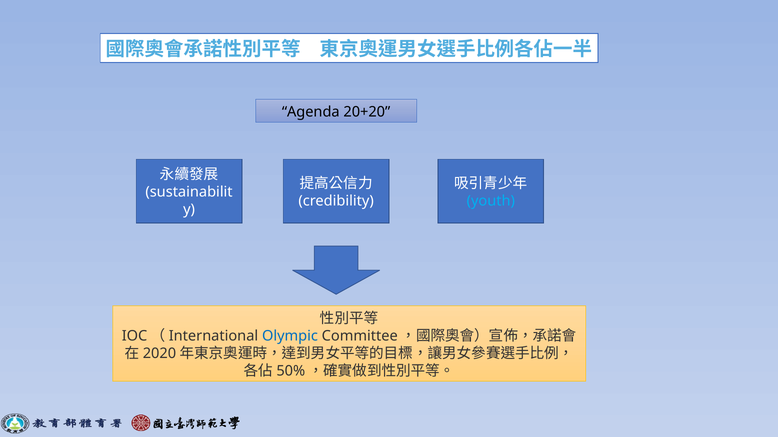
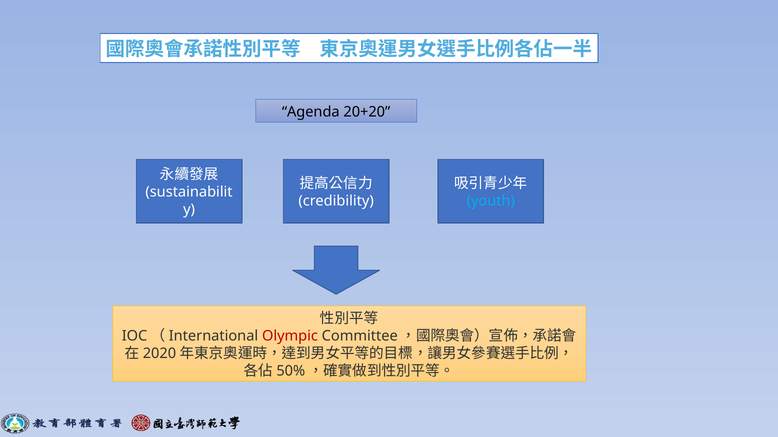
Olympic colour: blue -> red
